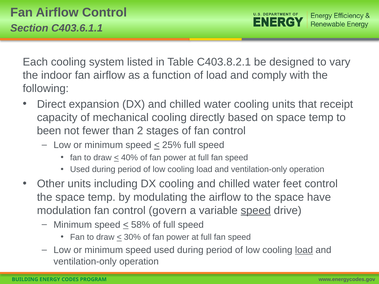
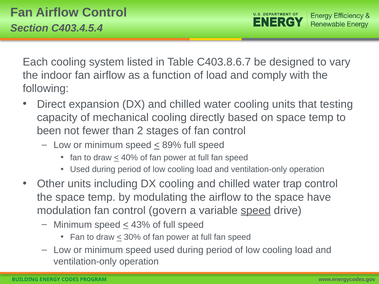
C403.6.1.1: C403.6.1.1 -> C403.4.5.4
C403.8.2.1: C403.8.2.1 -> C403.8.6.7
receipt: receipt -> testing
25%: 25% -> 89%
feet: feet -> trap
58%: 58% -> 43%
load at (304, 250) underline: present -> none
